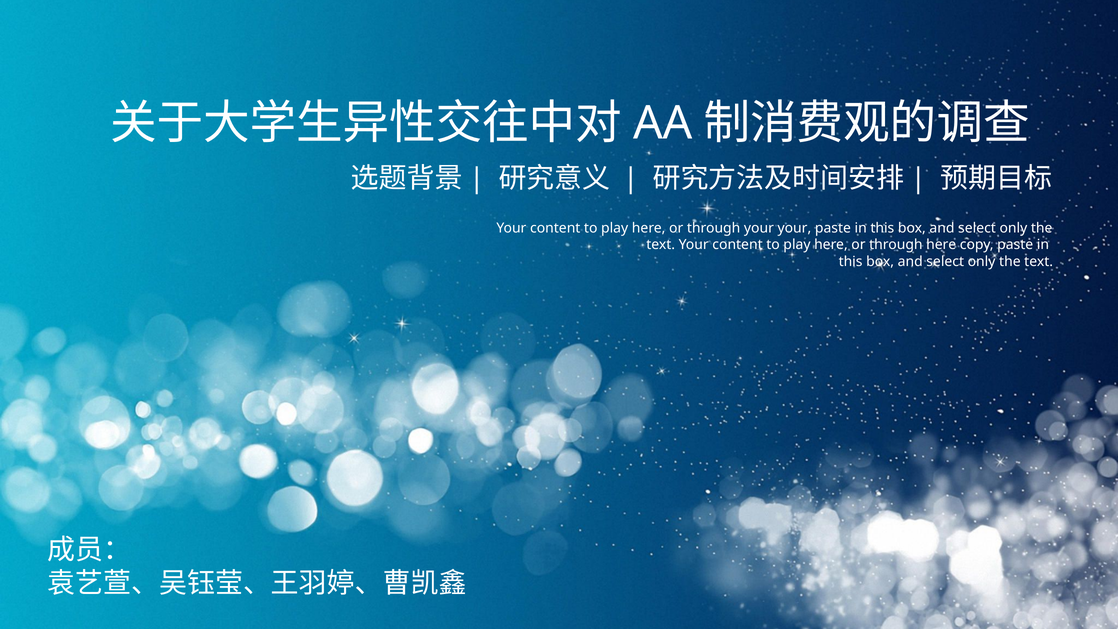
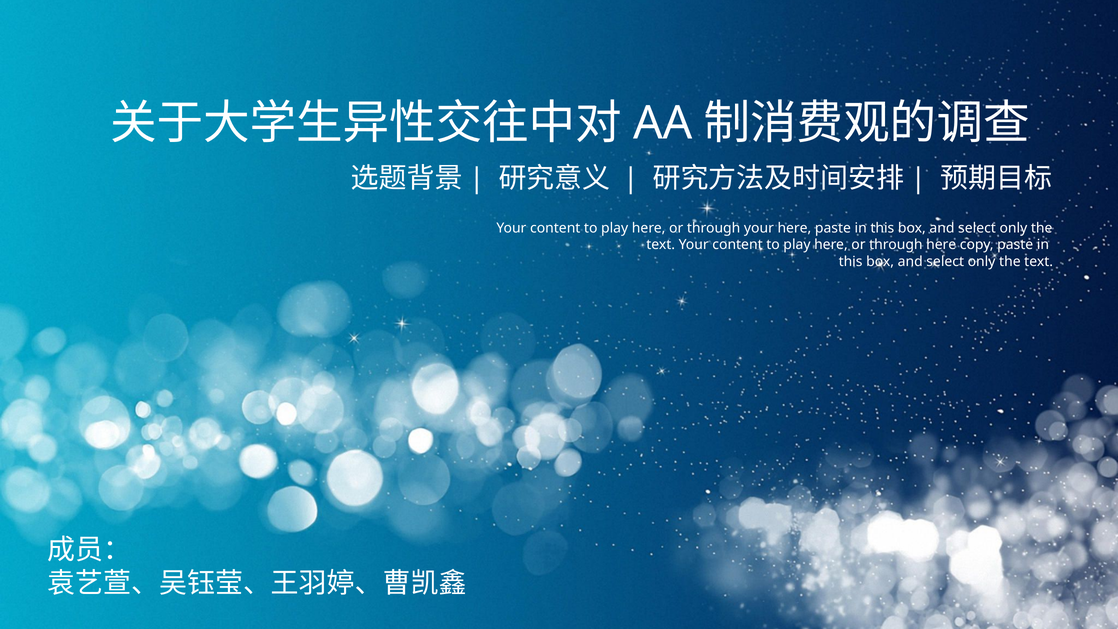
your your: your -> here
